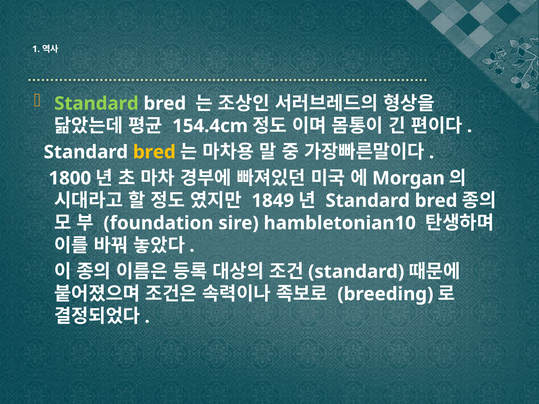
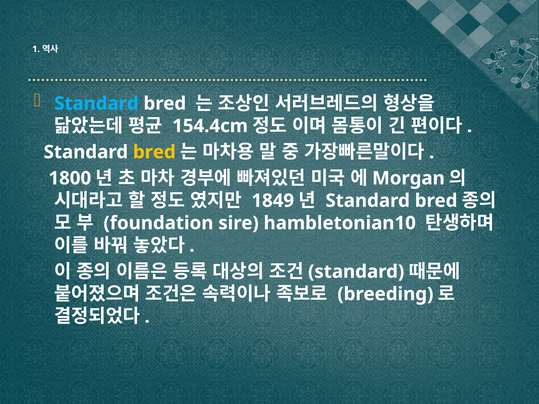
Standard at (96, 104) colour: light green -> light blue
